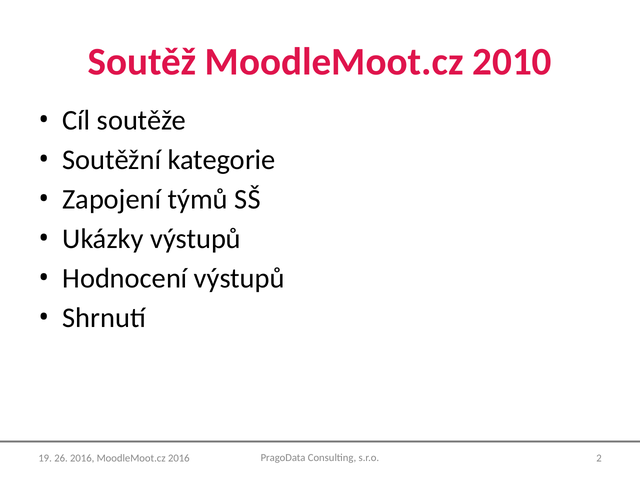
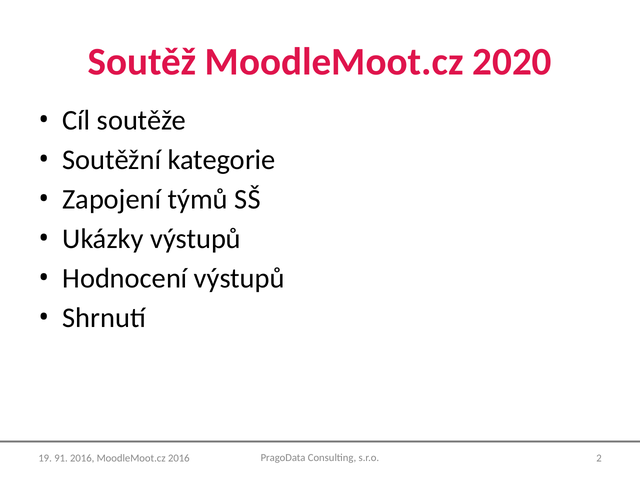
2010: 2010 -> 2020
26: 26 -> 91
